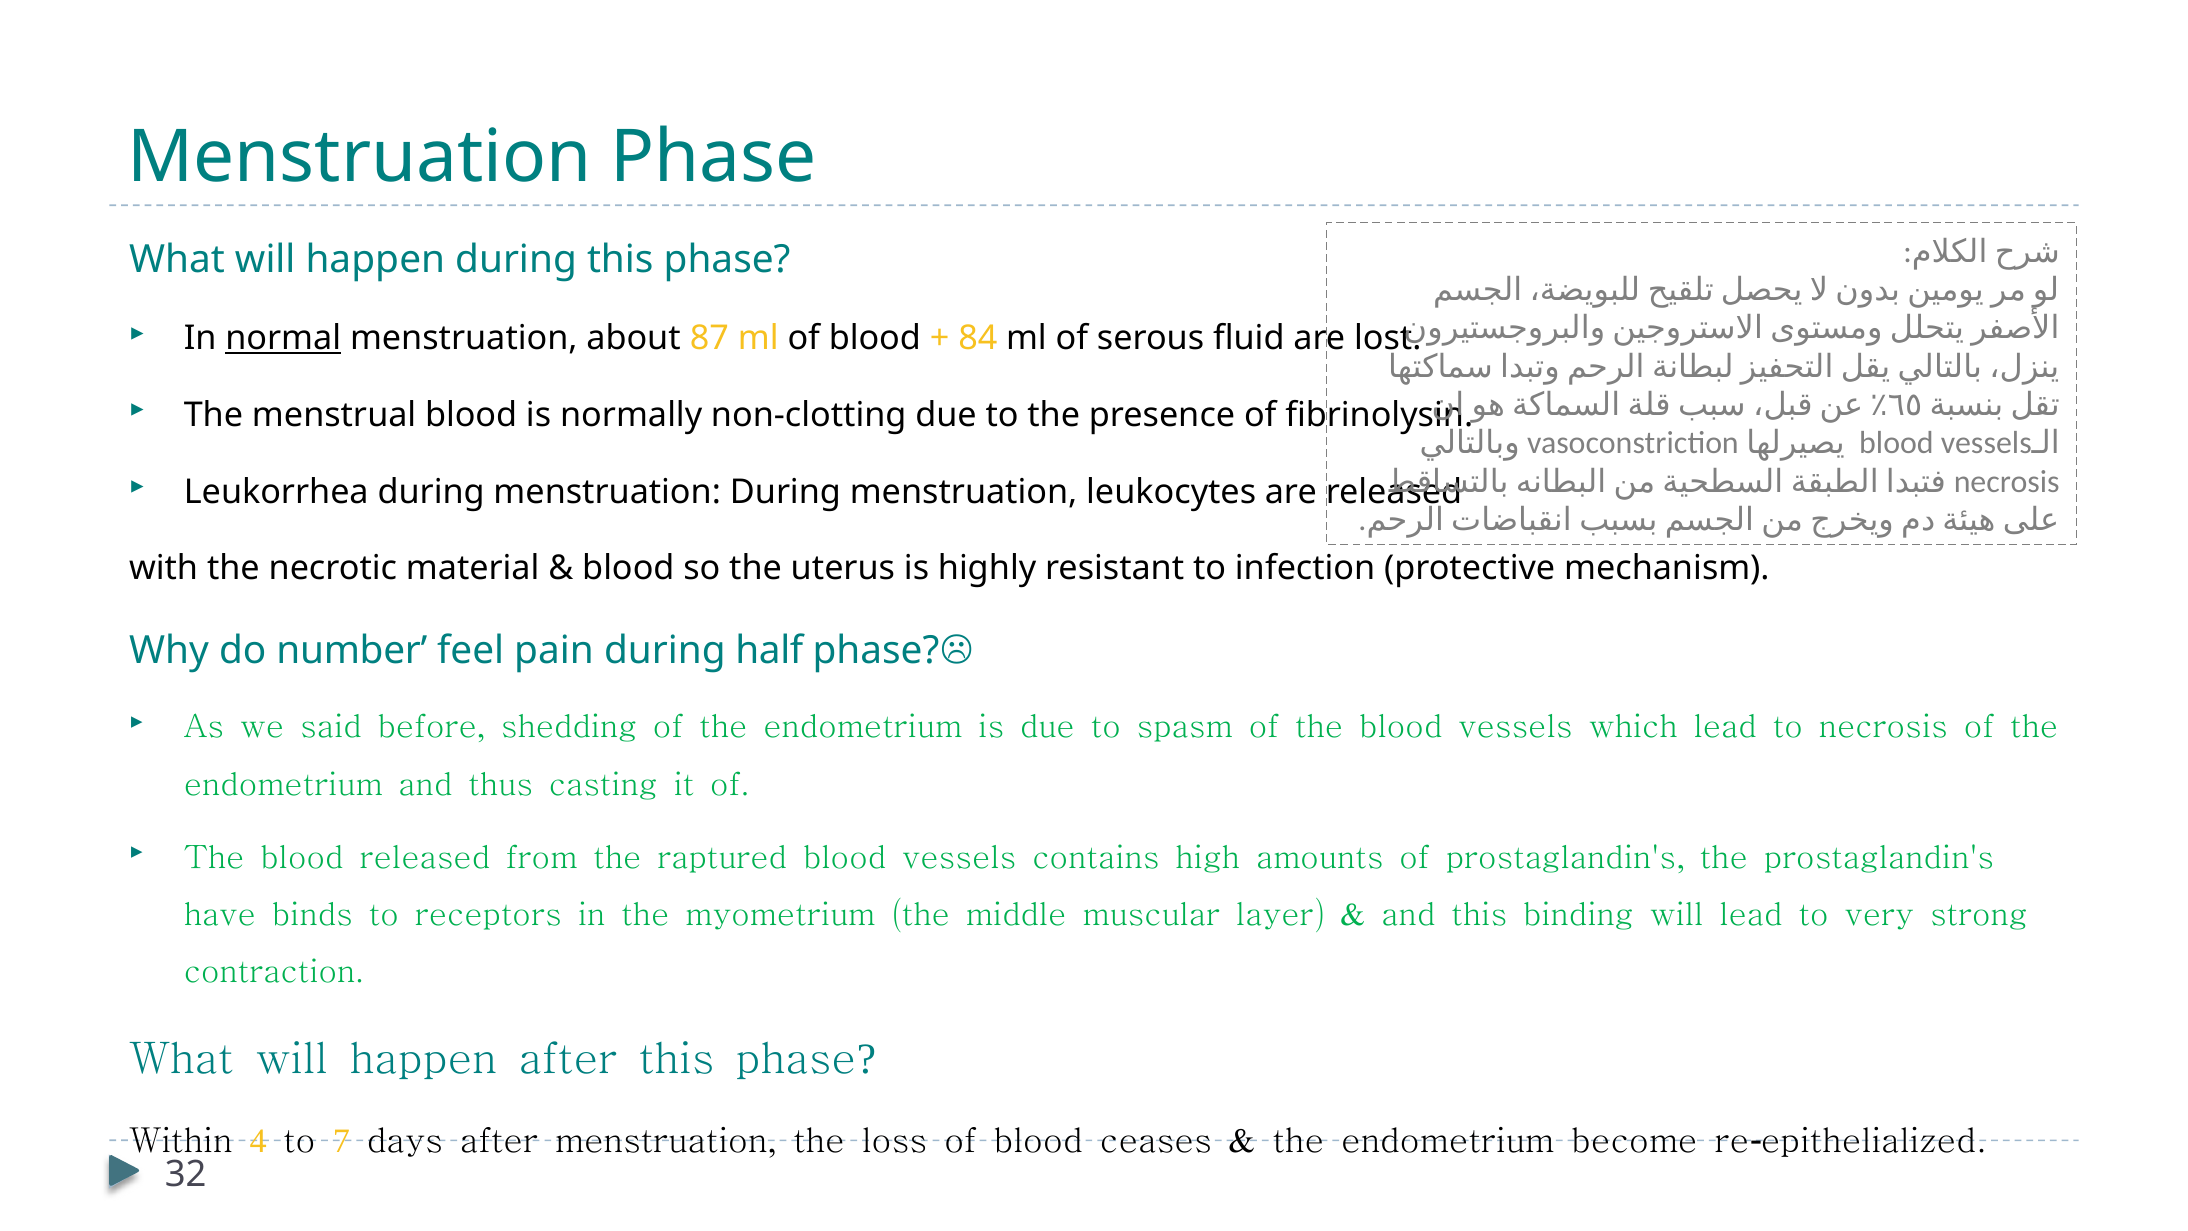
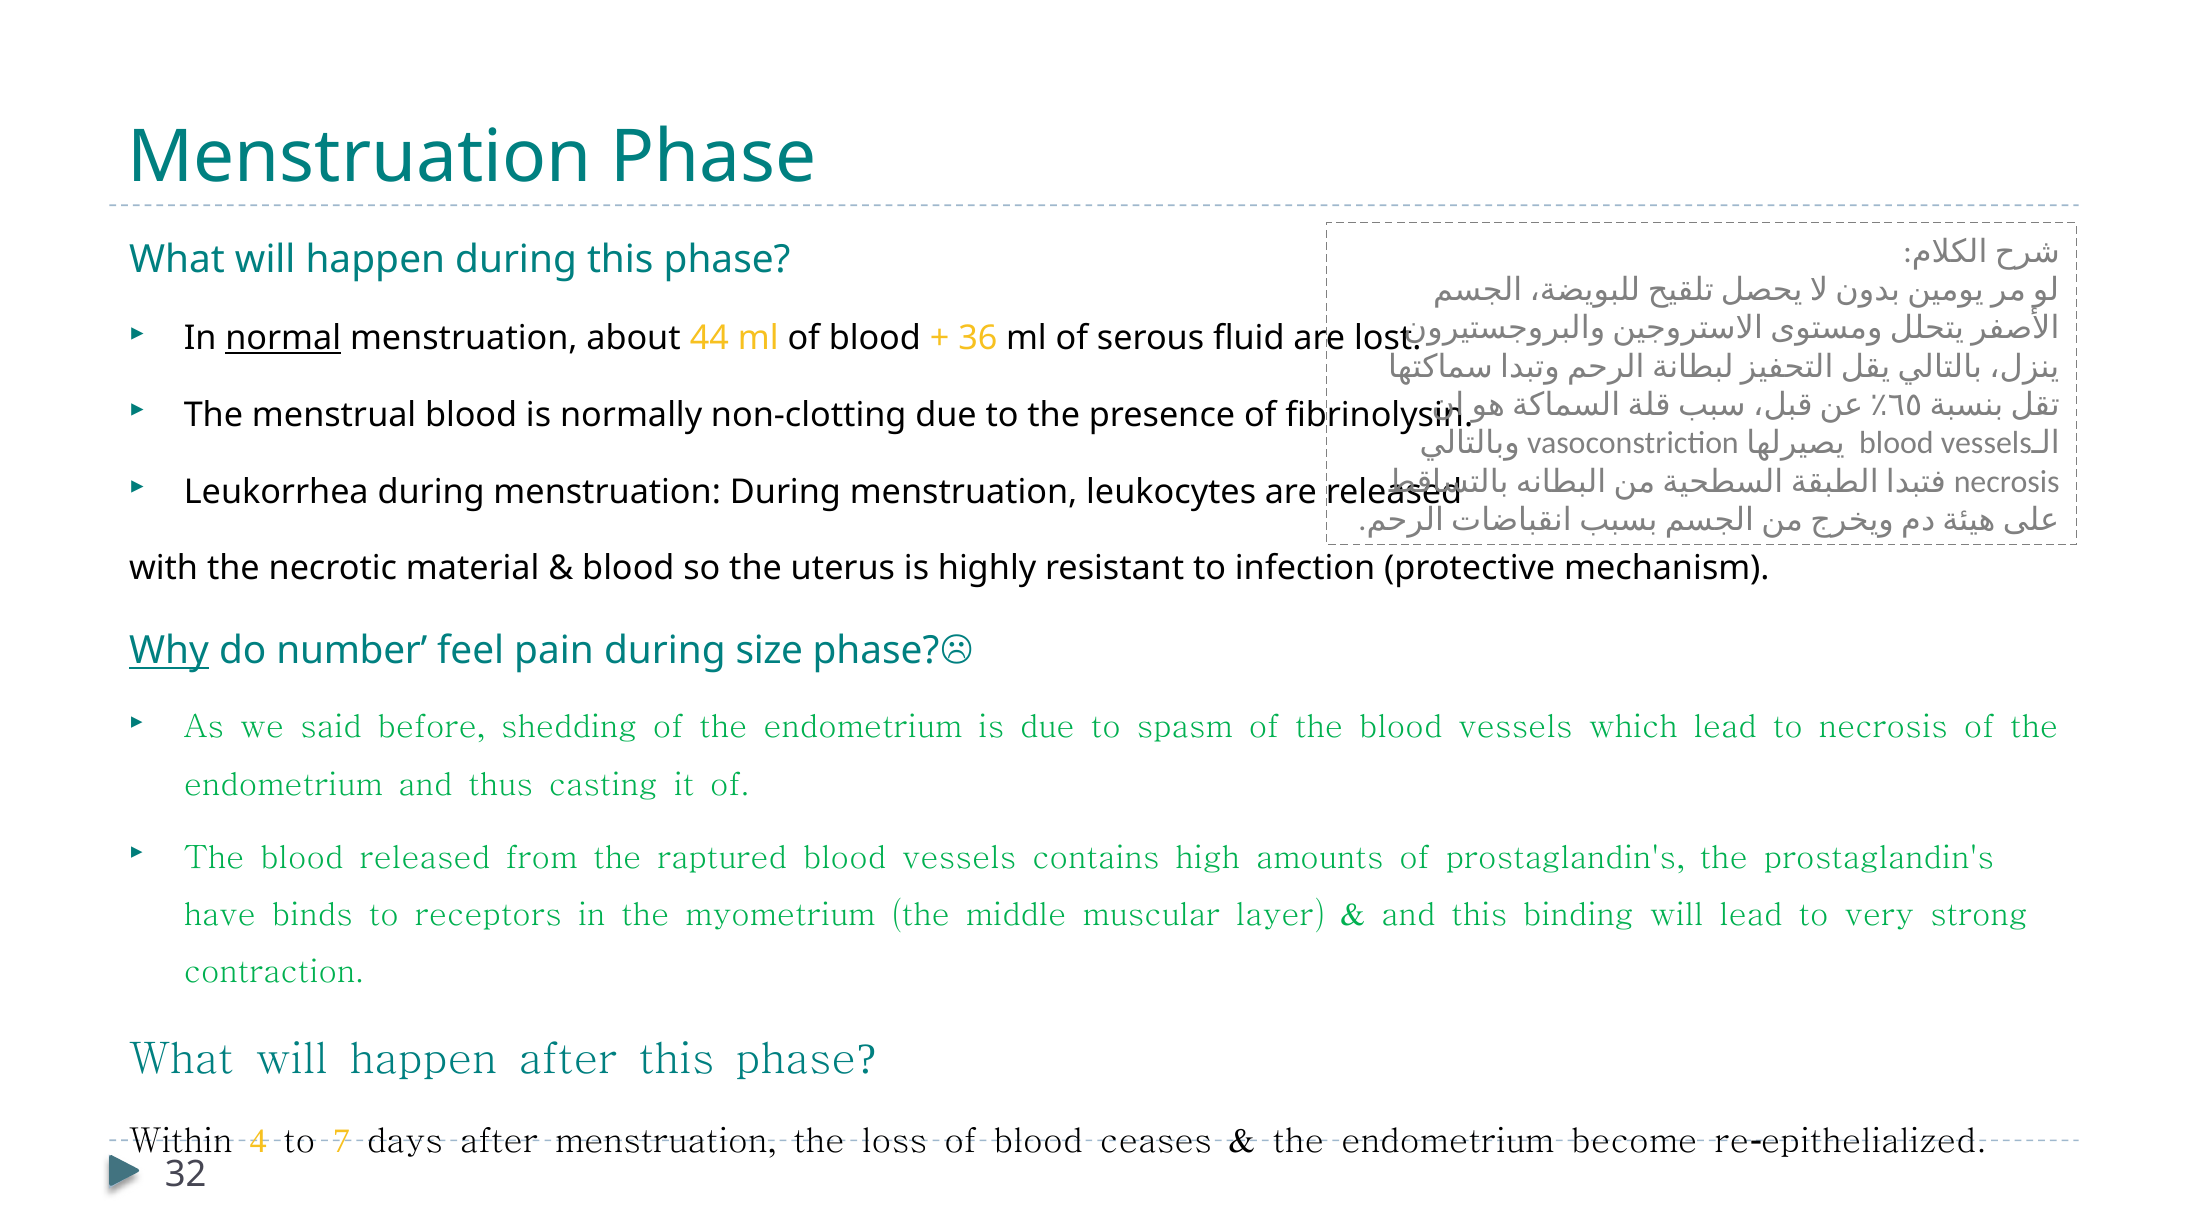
87: 87 -> 44
84: 84 -> 36
Why underline: none -> present
half: half -> size
